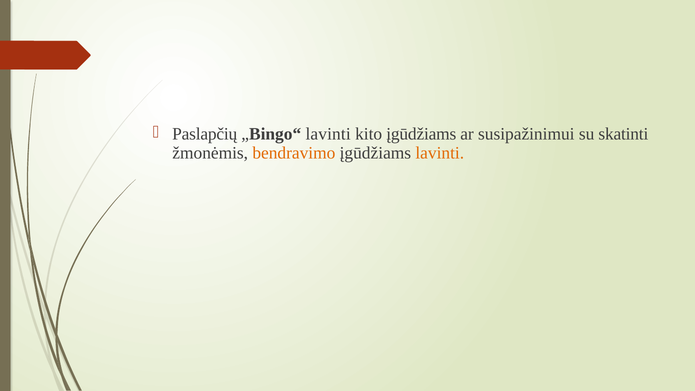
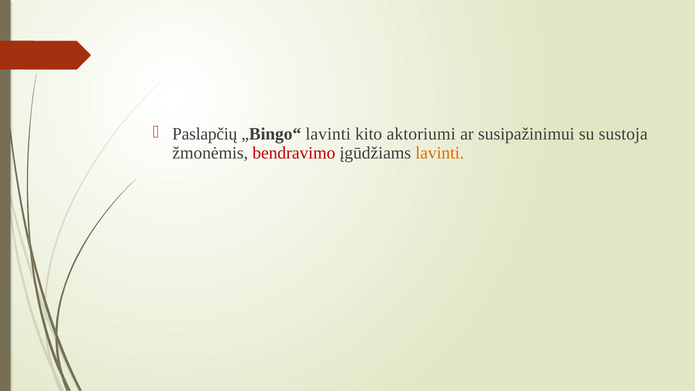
kito įgūdžiams: įgūdžiams -> aktoriumi
skatinti: skatinti -> sustoja
bendravimo colour: orange -> red
